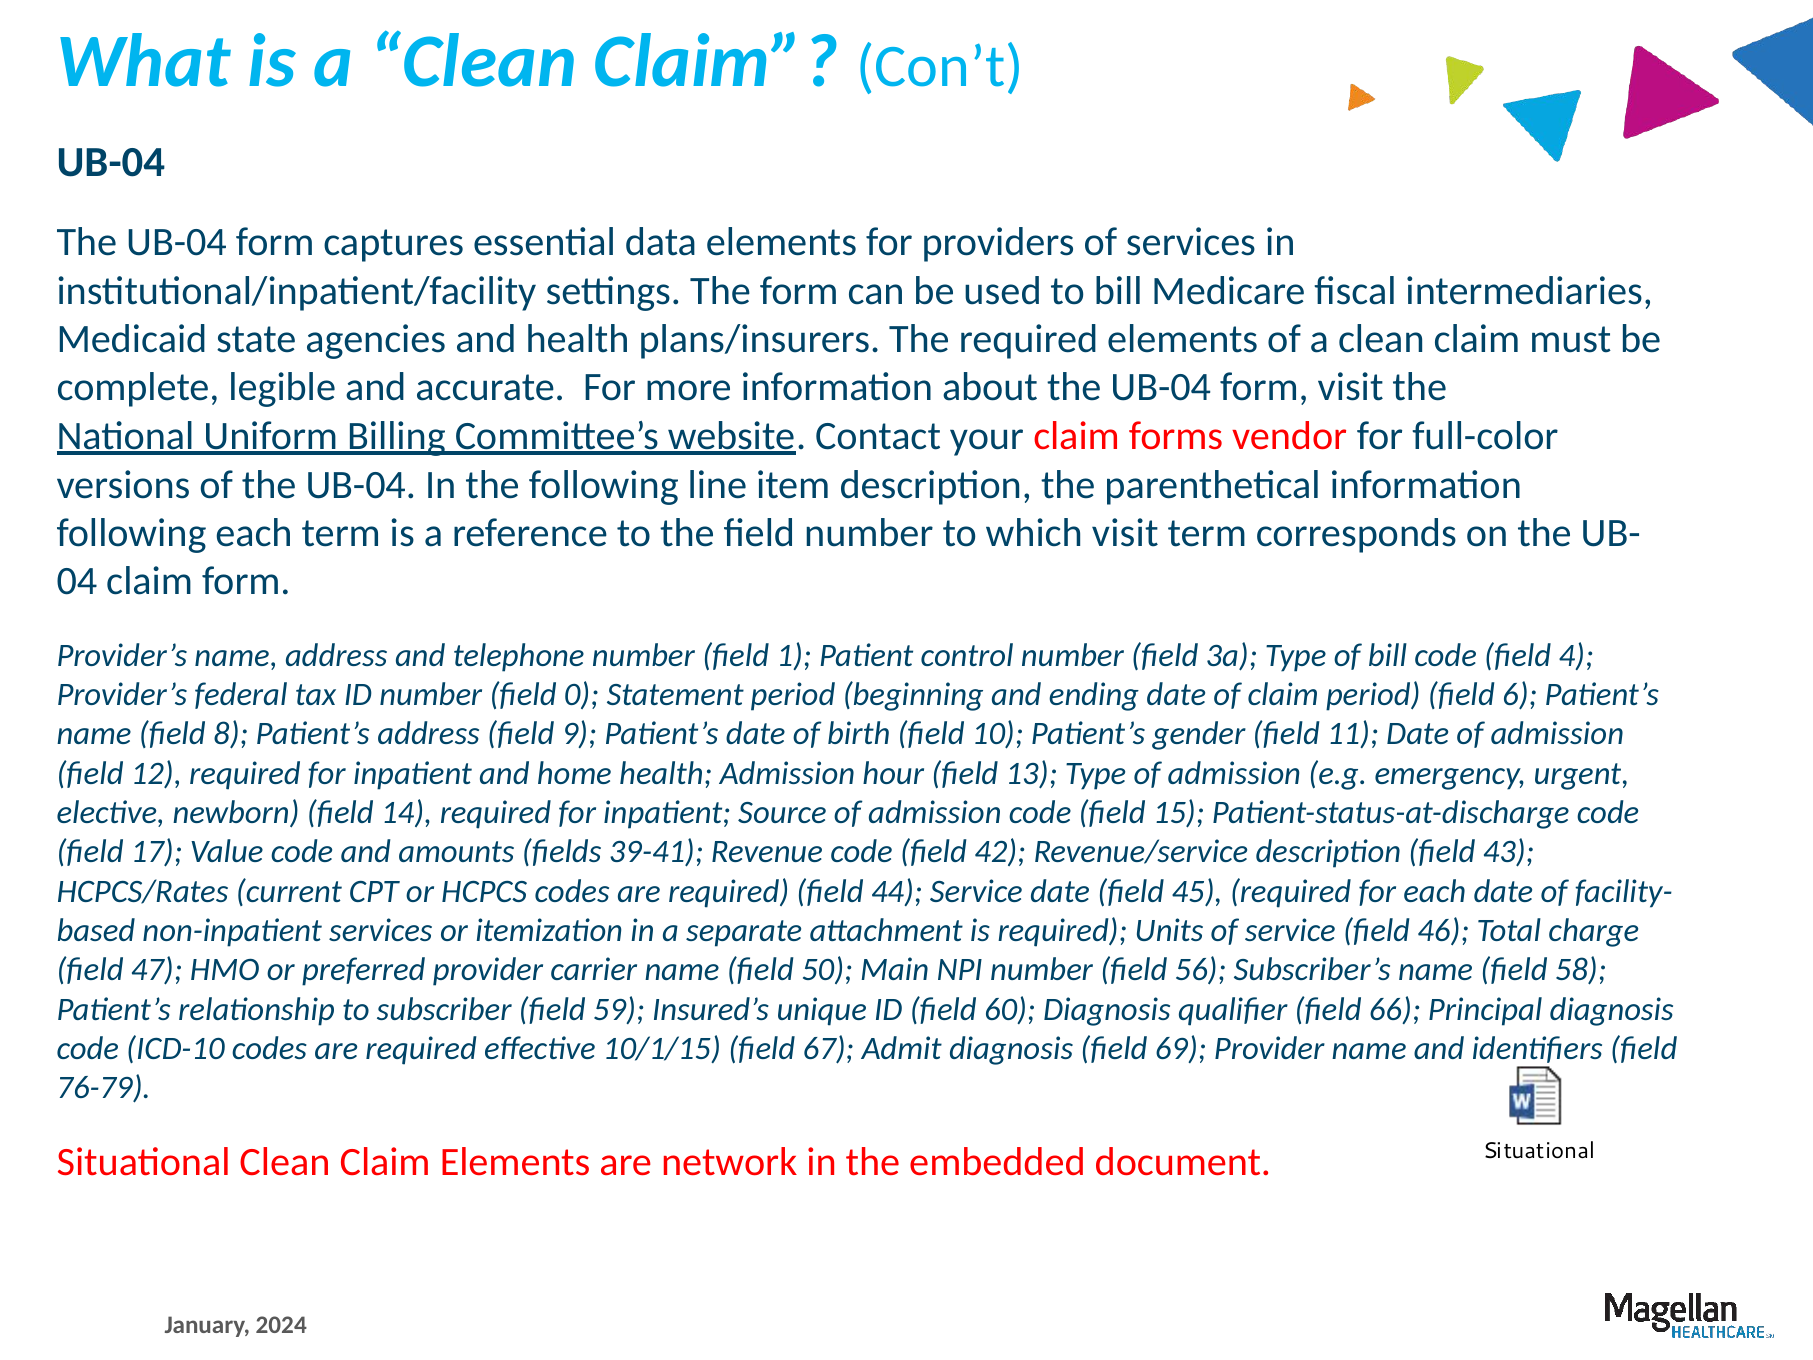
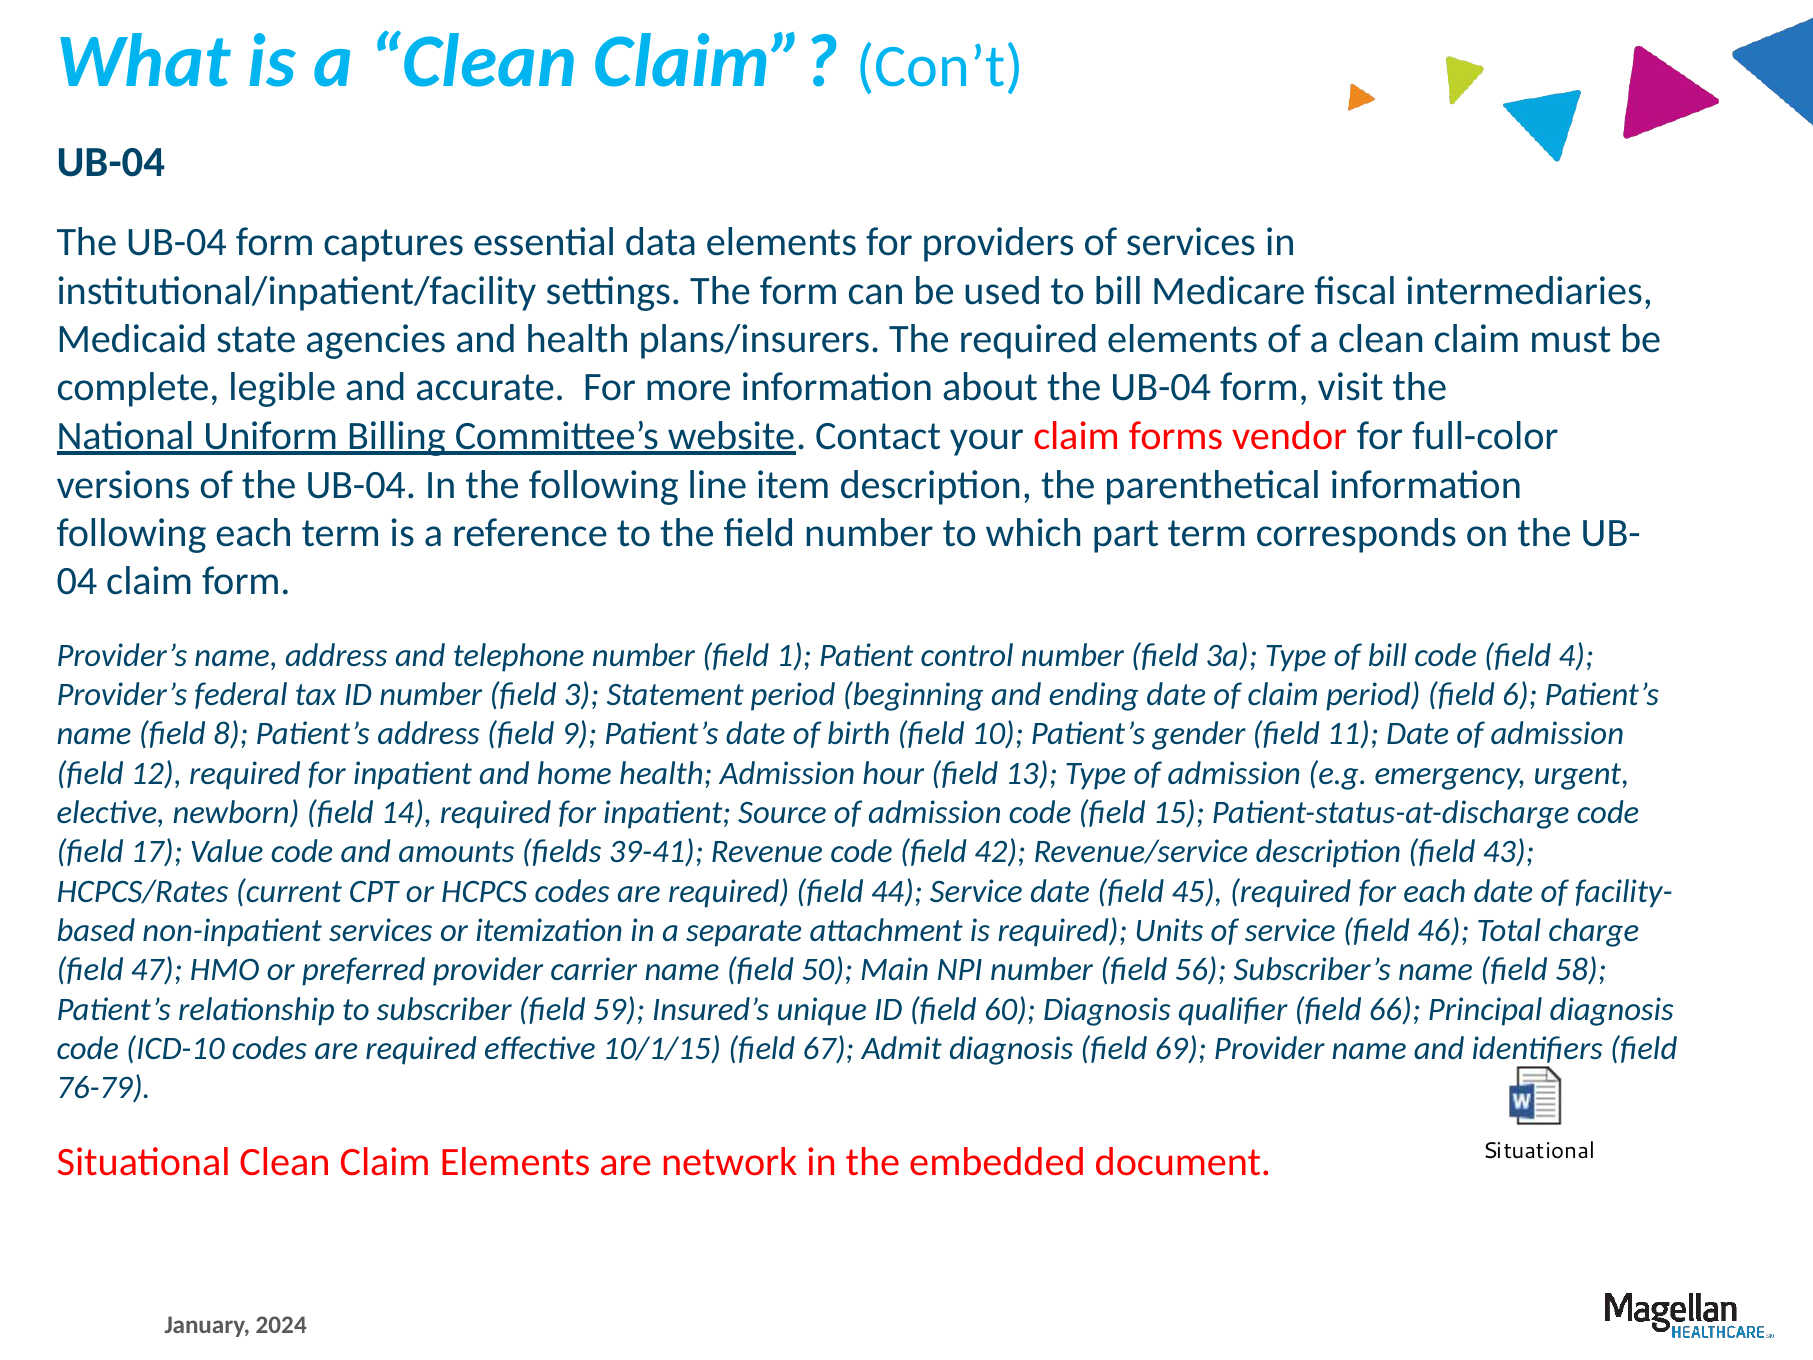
which visit: visit -> part
0: 0 -> 3
